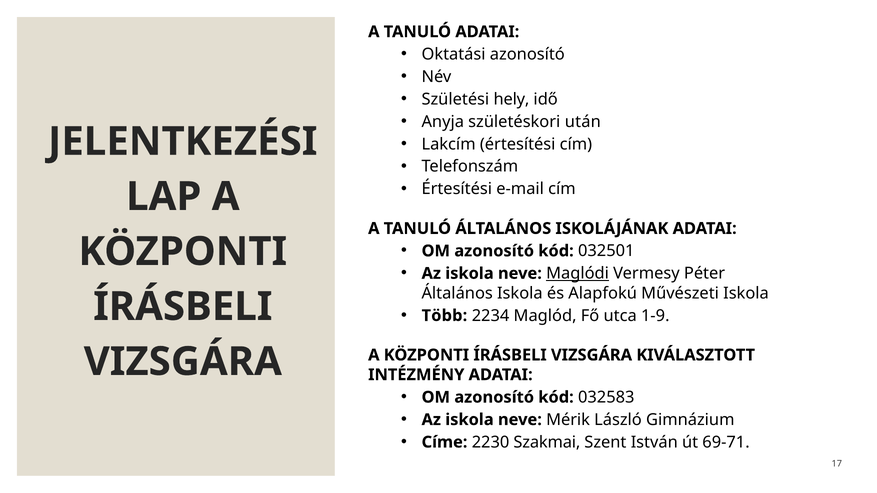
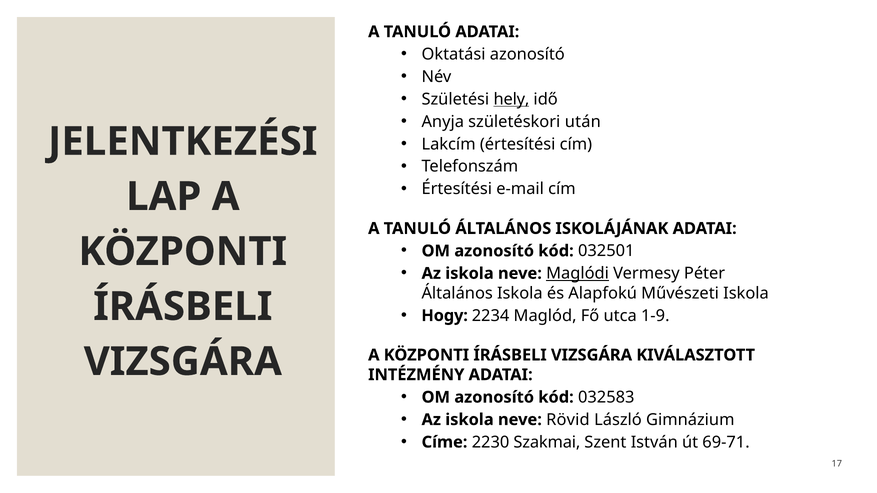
hely underline: none -> present
Több: Több -> Hogy
Mérik: Mérik -> Rövid
